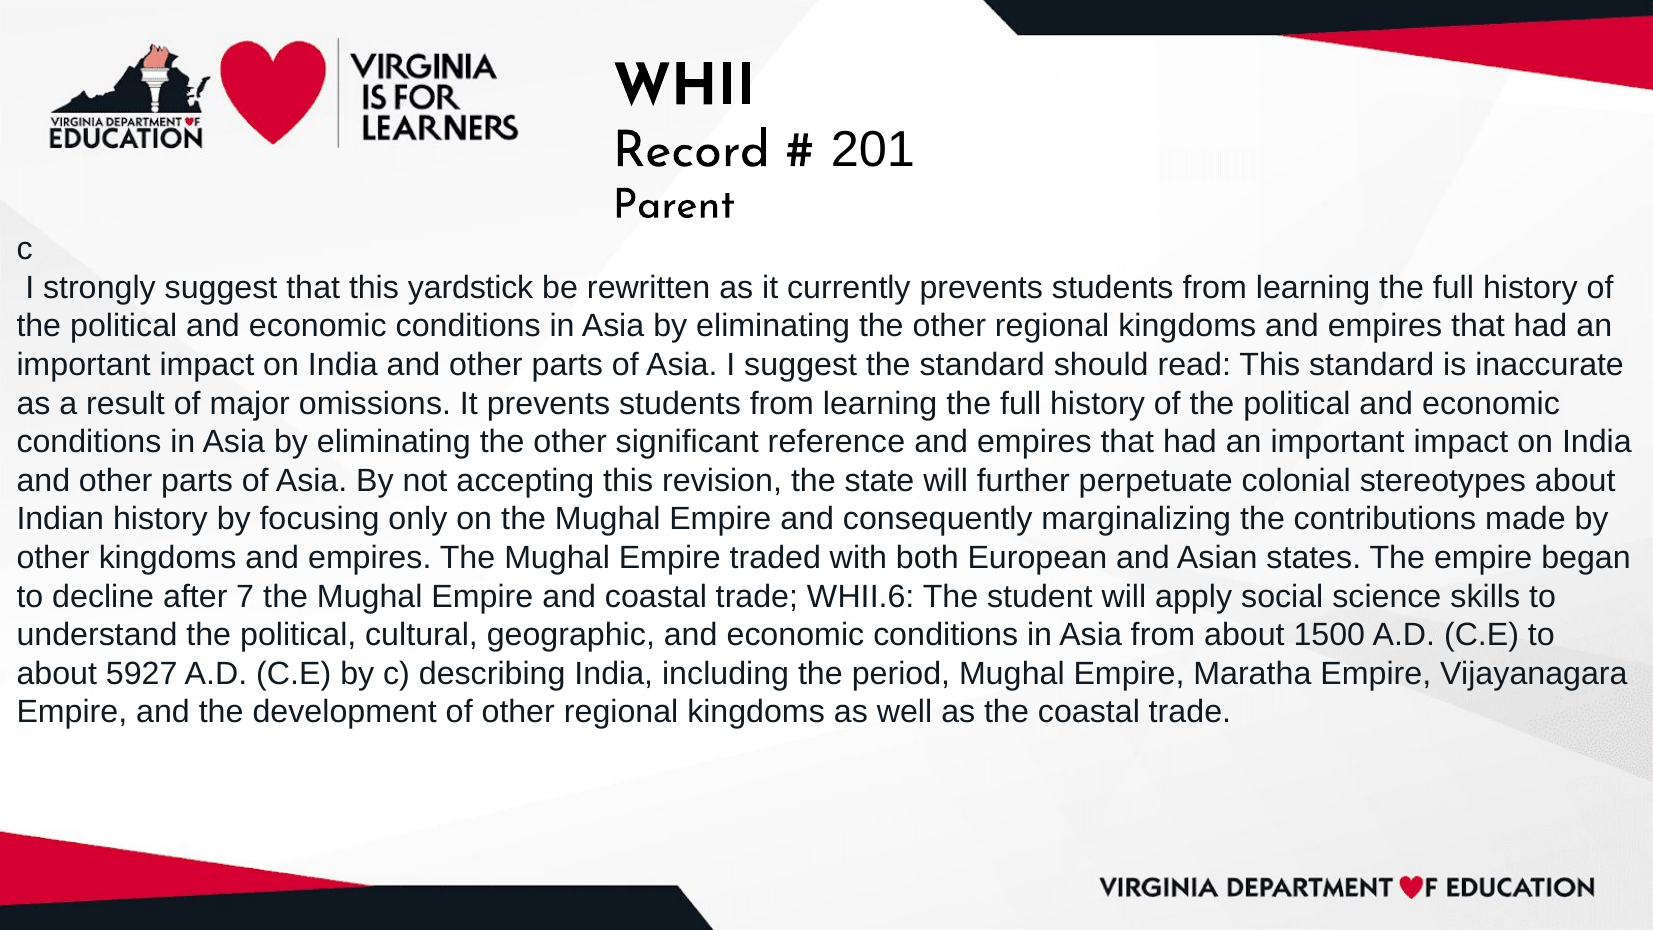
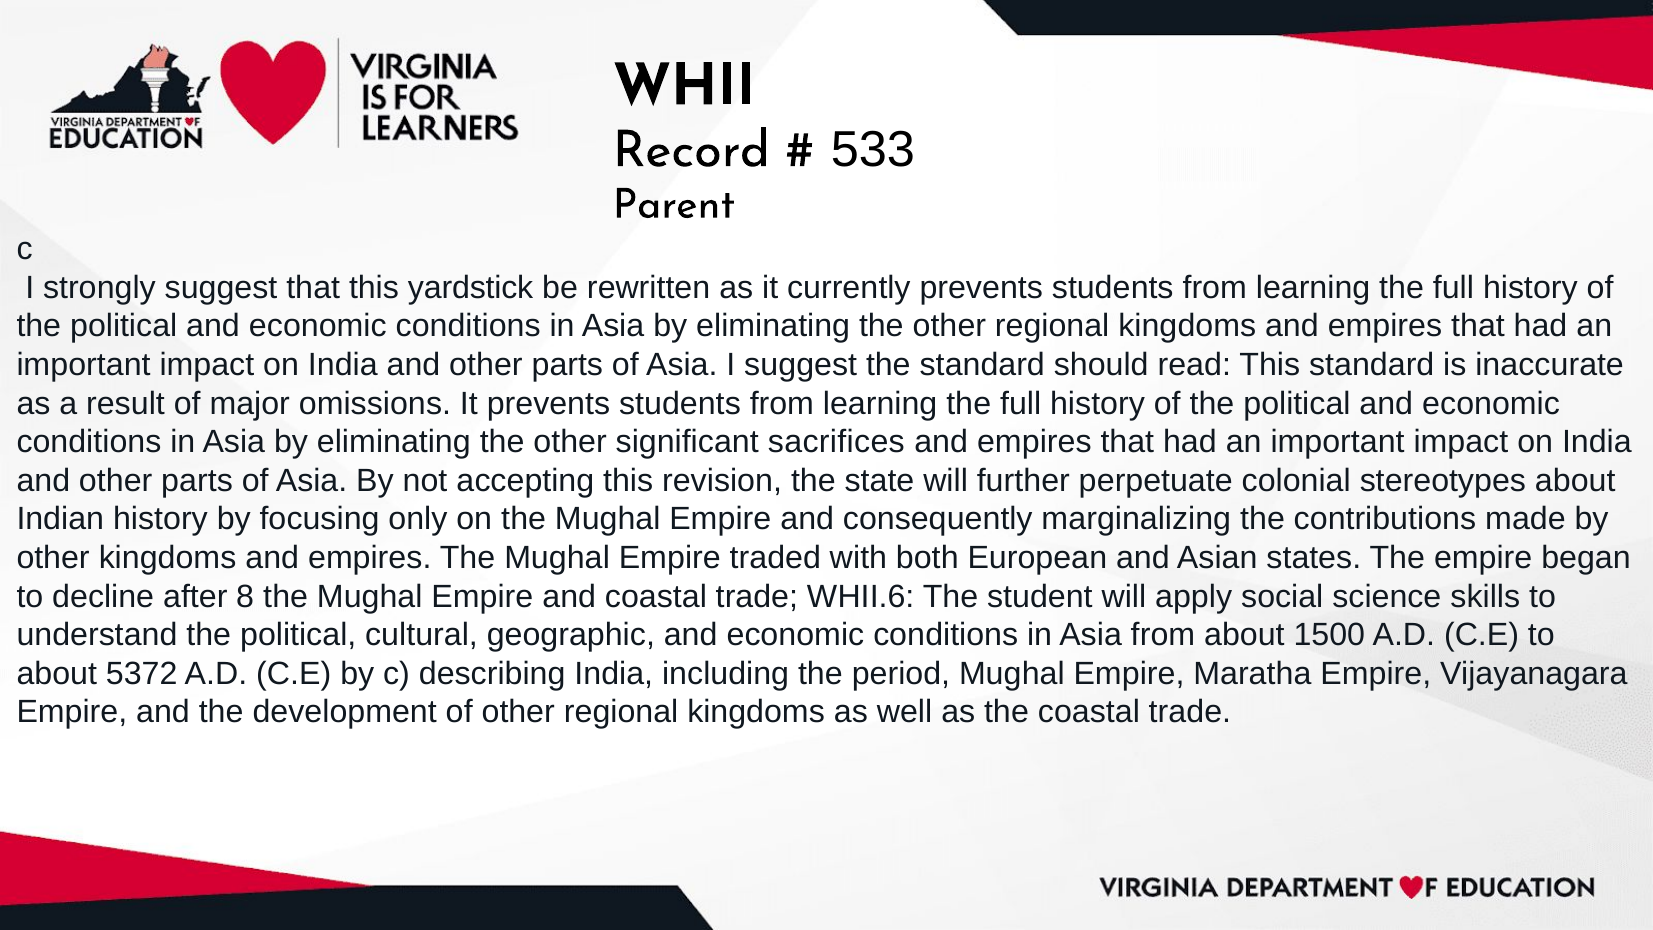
201: 201 -> 533
reference: reference -> sacrifices
7: 7 -> 8
5927: 5927 -> 5372
